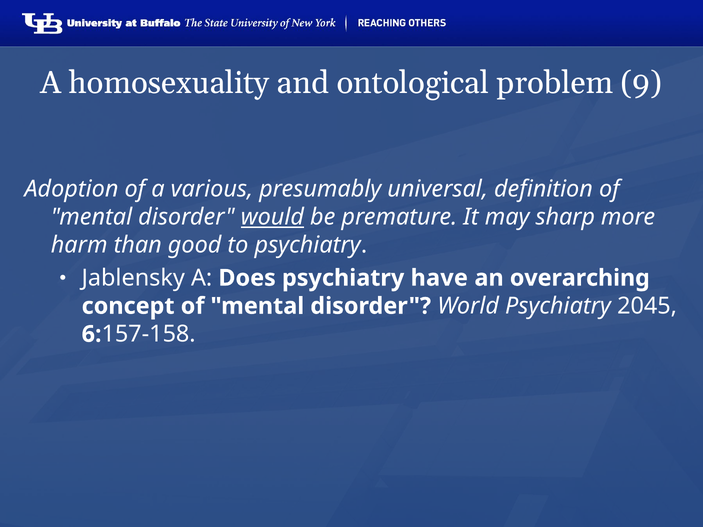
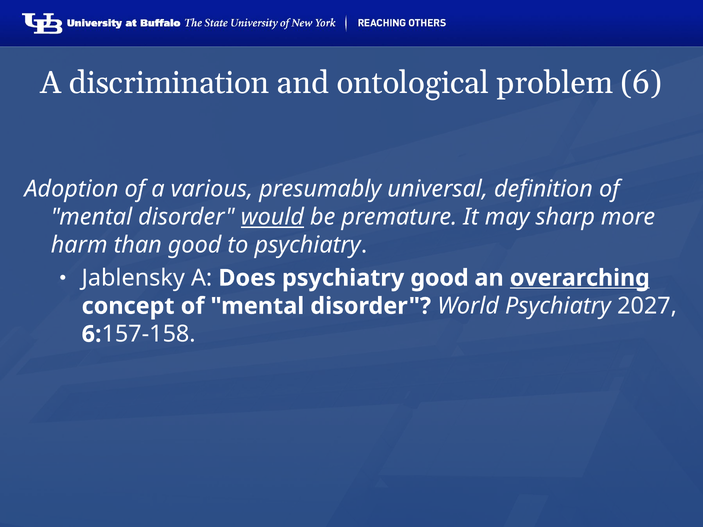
homosexuality: homosexuality -> discrimination
problem 9: 9 -> 6
psychiatry have: have -> good
overarching underline: none -> present
2045: 2045 -> 2027
